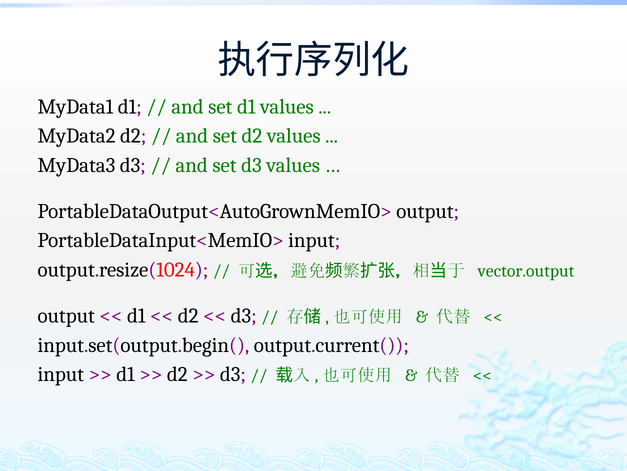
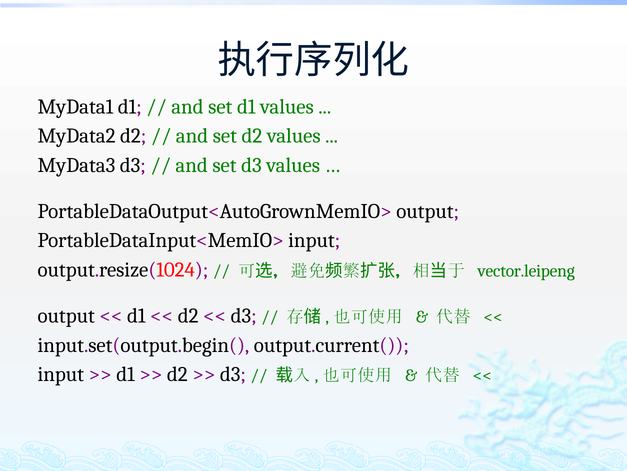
vector.output: vector.output -> vector.leipeng
